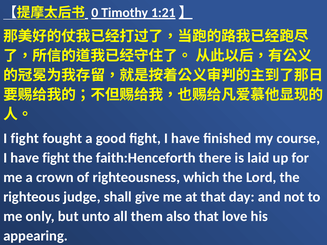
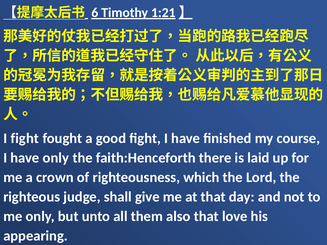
0: 0 -> 6
have fight: fight -> only
